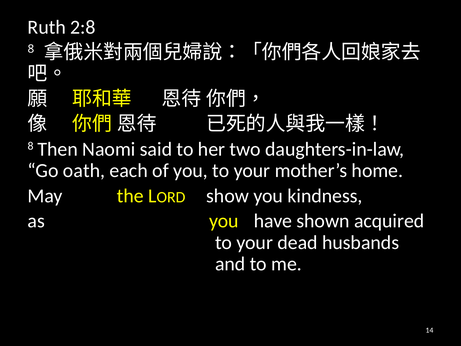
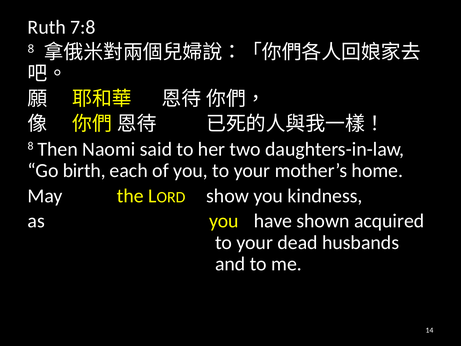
2:8: 2:8 -> 7:8
oath: oath -> birth
